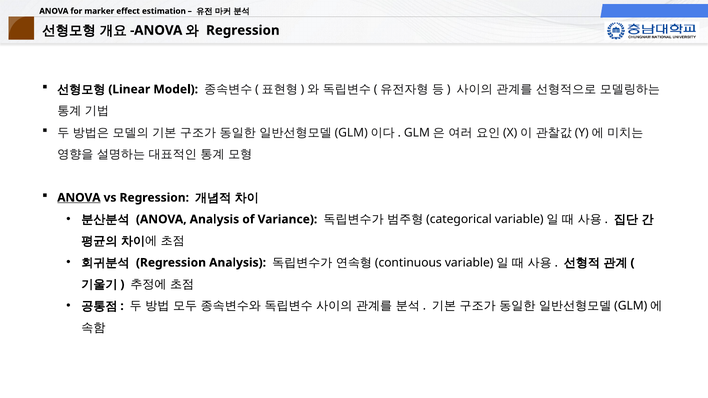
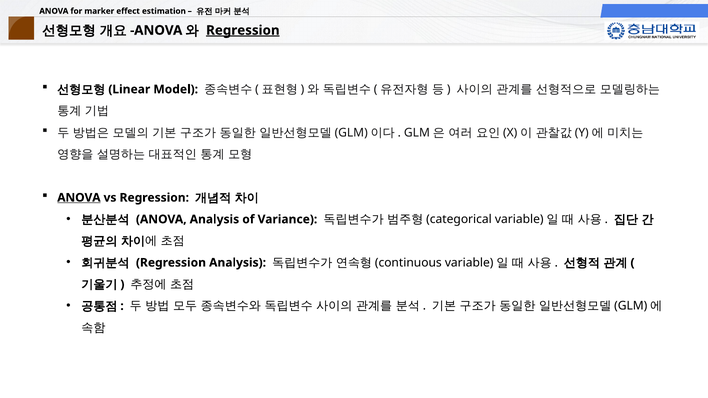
Regression at (243, 30) underline: none -> present
